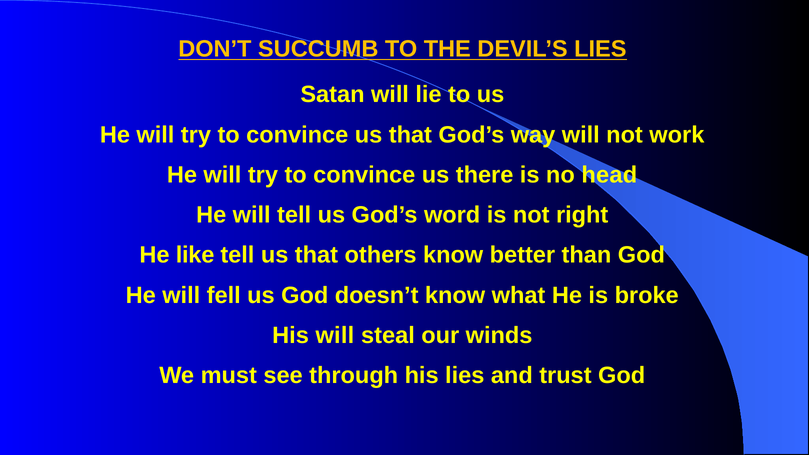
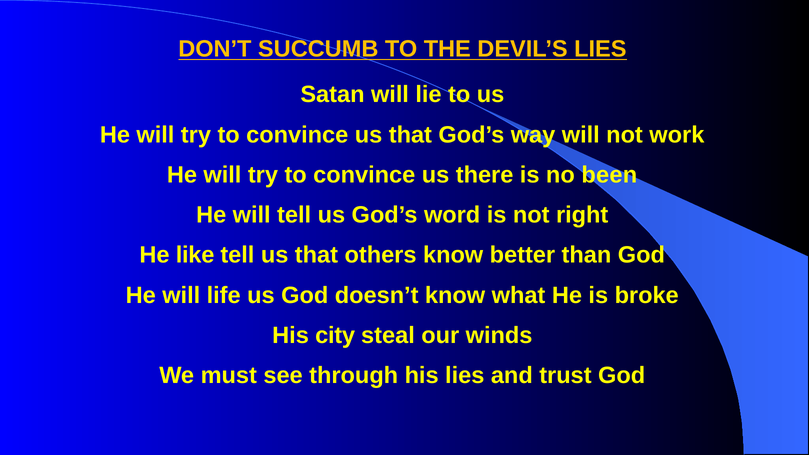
head: head -> been
fell: fell -> life
His will: will -> city
